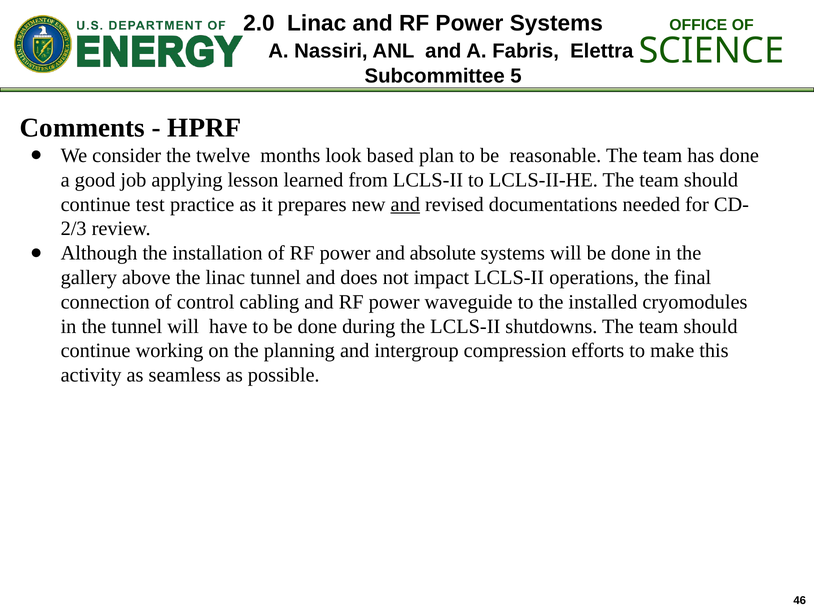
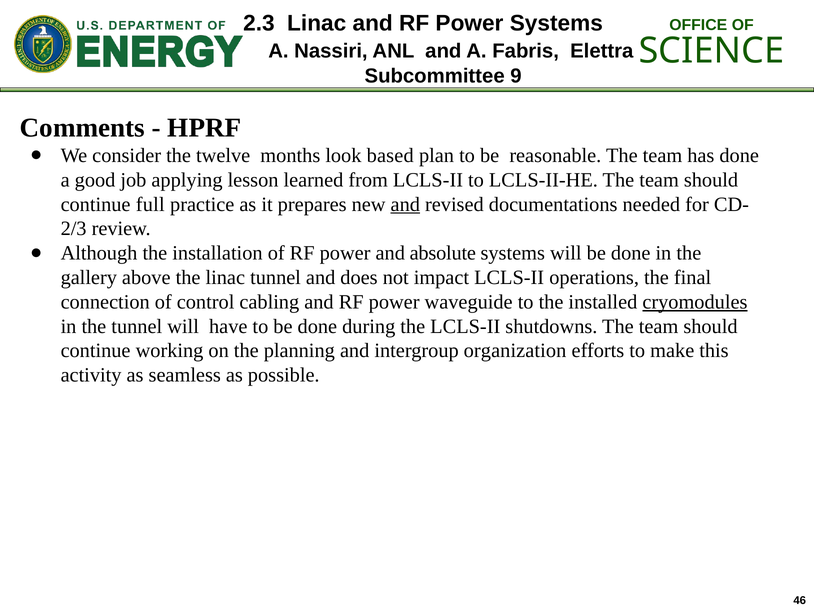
2.0: 2.0 -> 2.3
5: 5 -> 9
test: test -> full
cryomodules underline: none -> present
compression: compression -> organization
